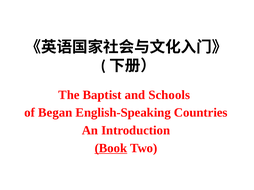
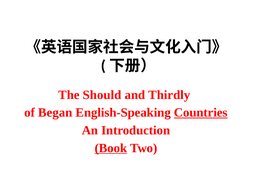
Baptist: Baptist -> Should
Schools: Schools -> Thirdly
Countries underline: none -> present
